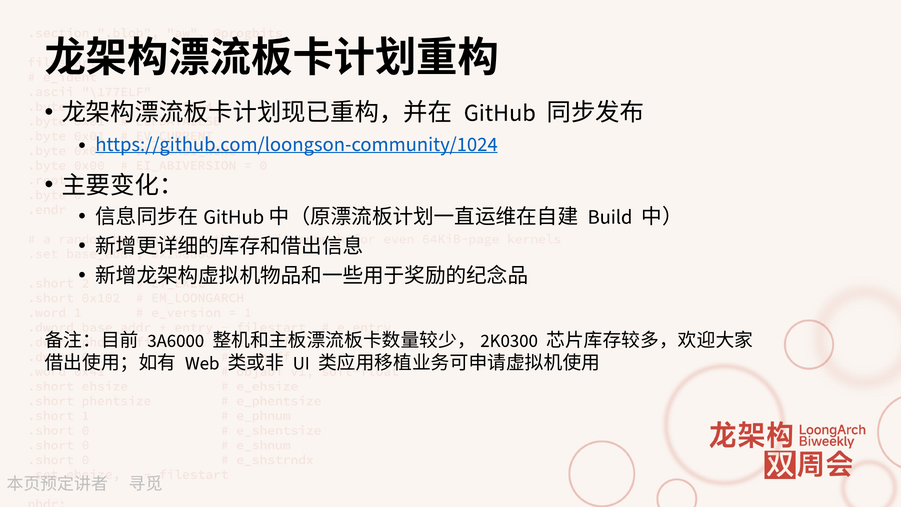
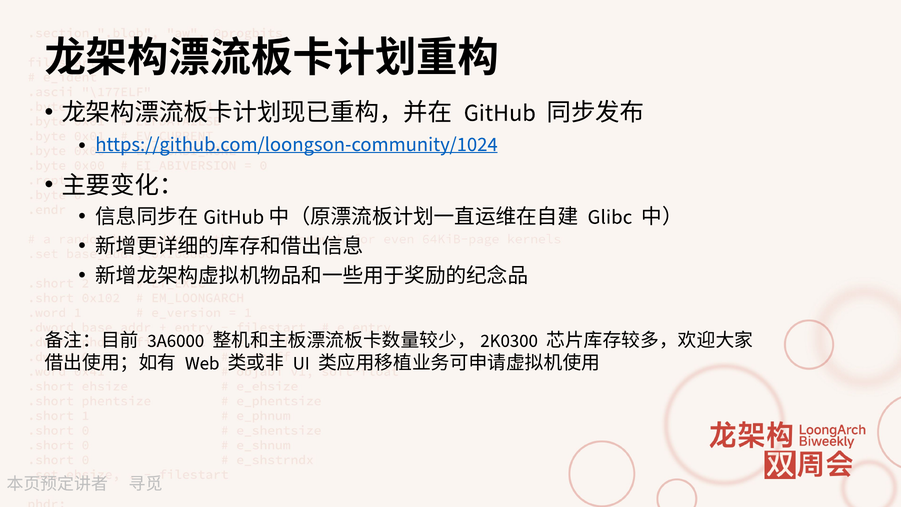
Build: Build -> Glibc
